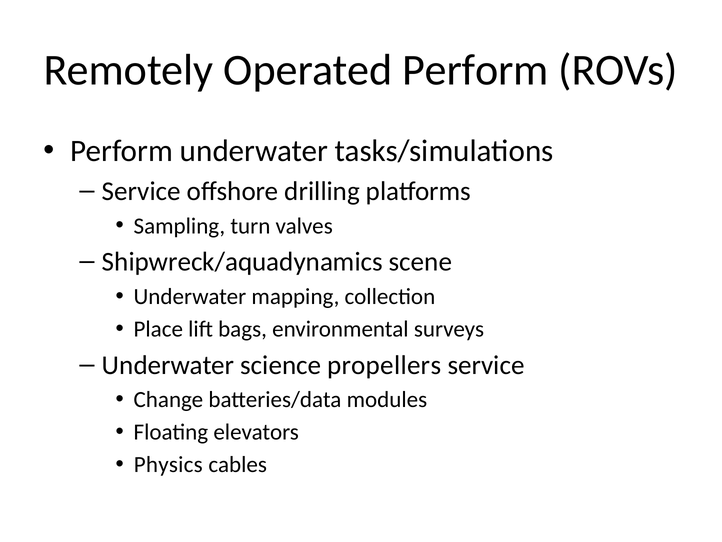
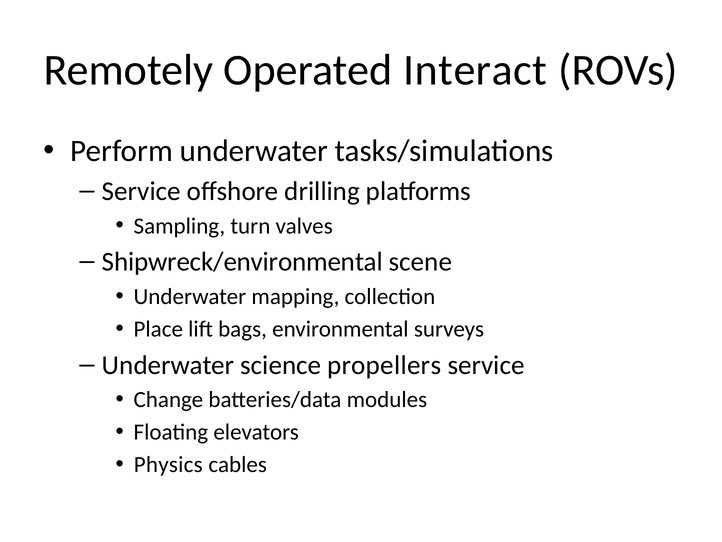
Operated Perform: Perform -> Interact
Shipwreck/aquadynamics: Shipwreck/aquadynamics -> Shipwreck/environmental
